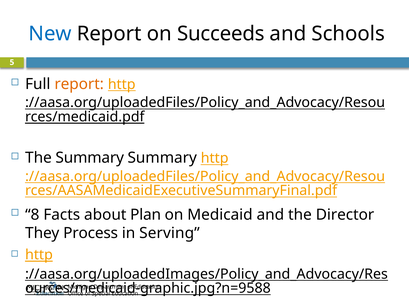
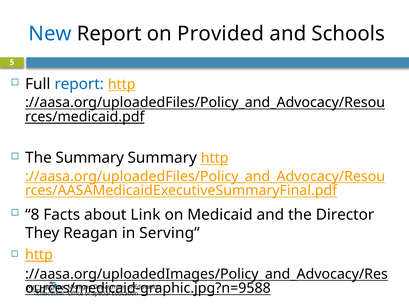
Succeeds: Succeeds -> Provided
report at (79, 84) colour: orange -> blue
Plan: Plan -> Link
Process: Process -> Reagan
